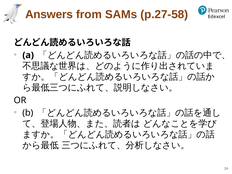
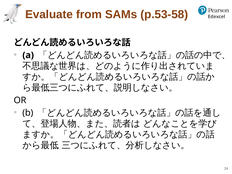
Answers: Answers -> Evaluate
p.27-58: p.27-58 -> p.53-58
